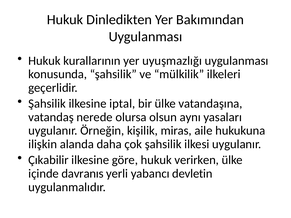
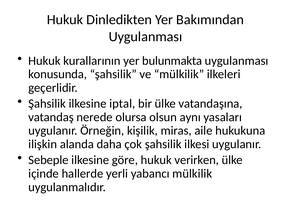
uyuşmazlığı: uyuşmazlığı -> bulunmakta
Çıkabilir: Çıkabilir -> Sebeple
davranıs: davranıs -> hallerde
yabancı devletin: devletin -> mülkilik
